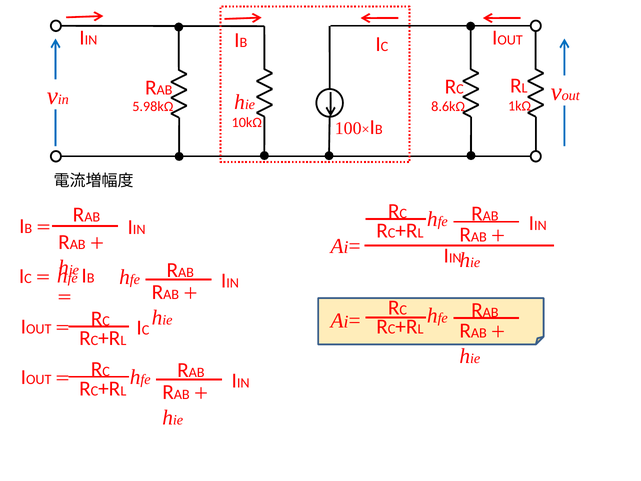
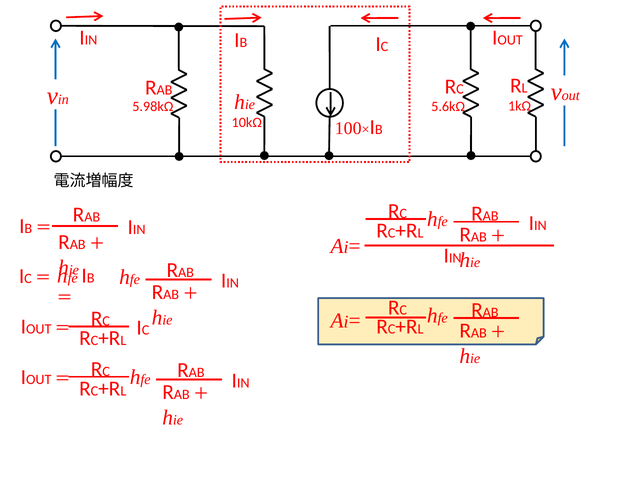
8.6kΩ: 8.6kΩ -> 5.6kΩ
